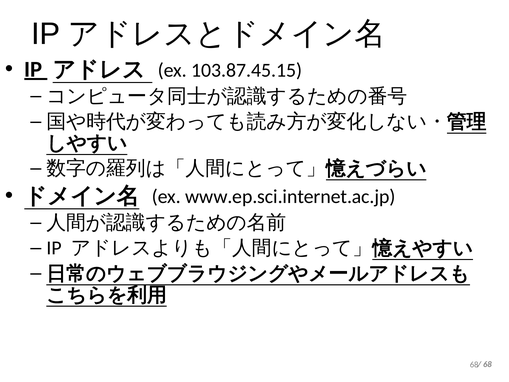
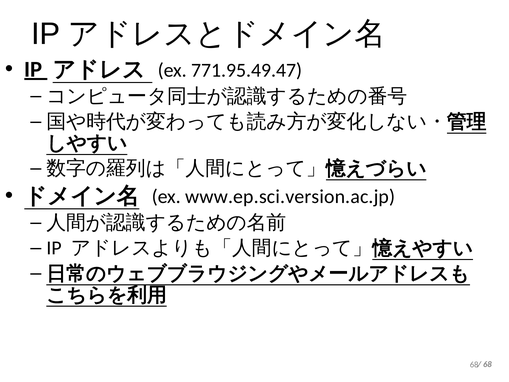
103.87.45.15: 103.87.45.15 -> 771.95.49.47
www.ep.sci.internet.ac.jp: www.ep.sci.internet.ac.jp -> www.ep.sci.version.ac.jp
